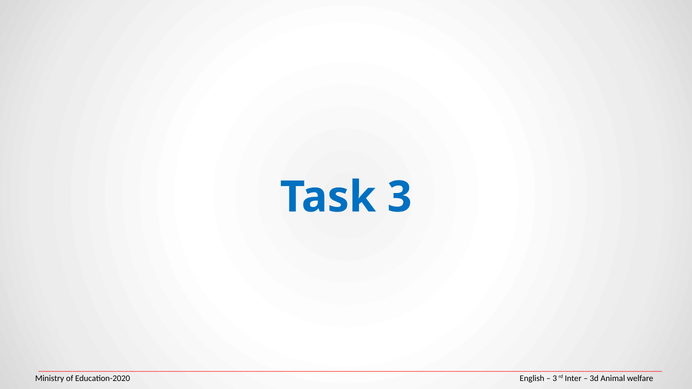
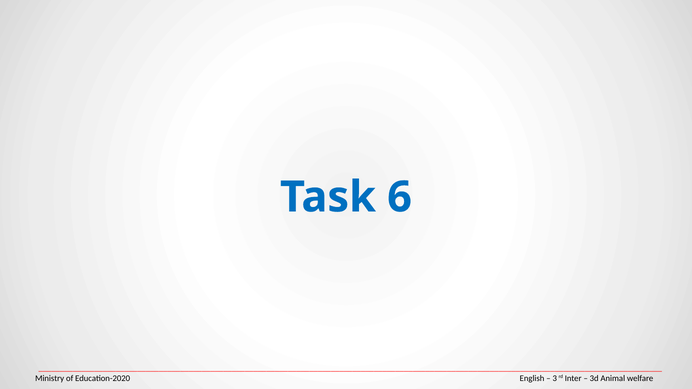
3: 3 -> 6
